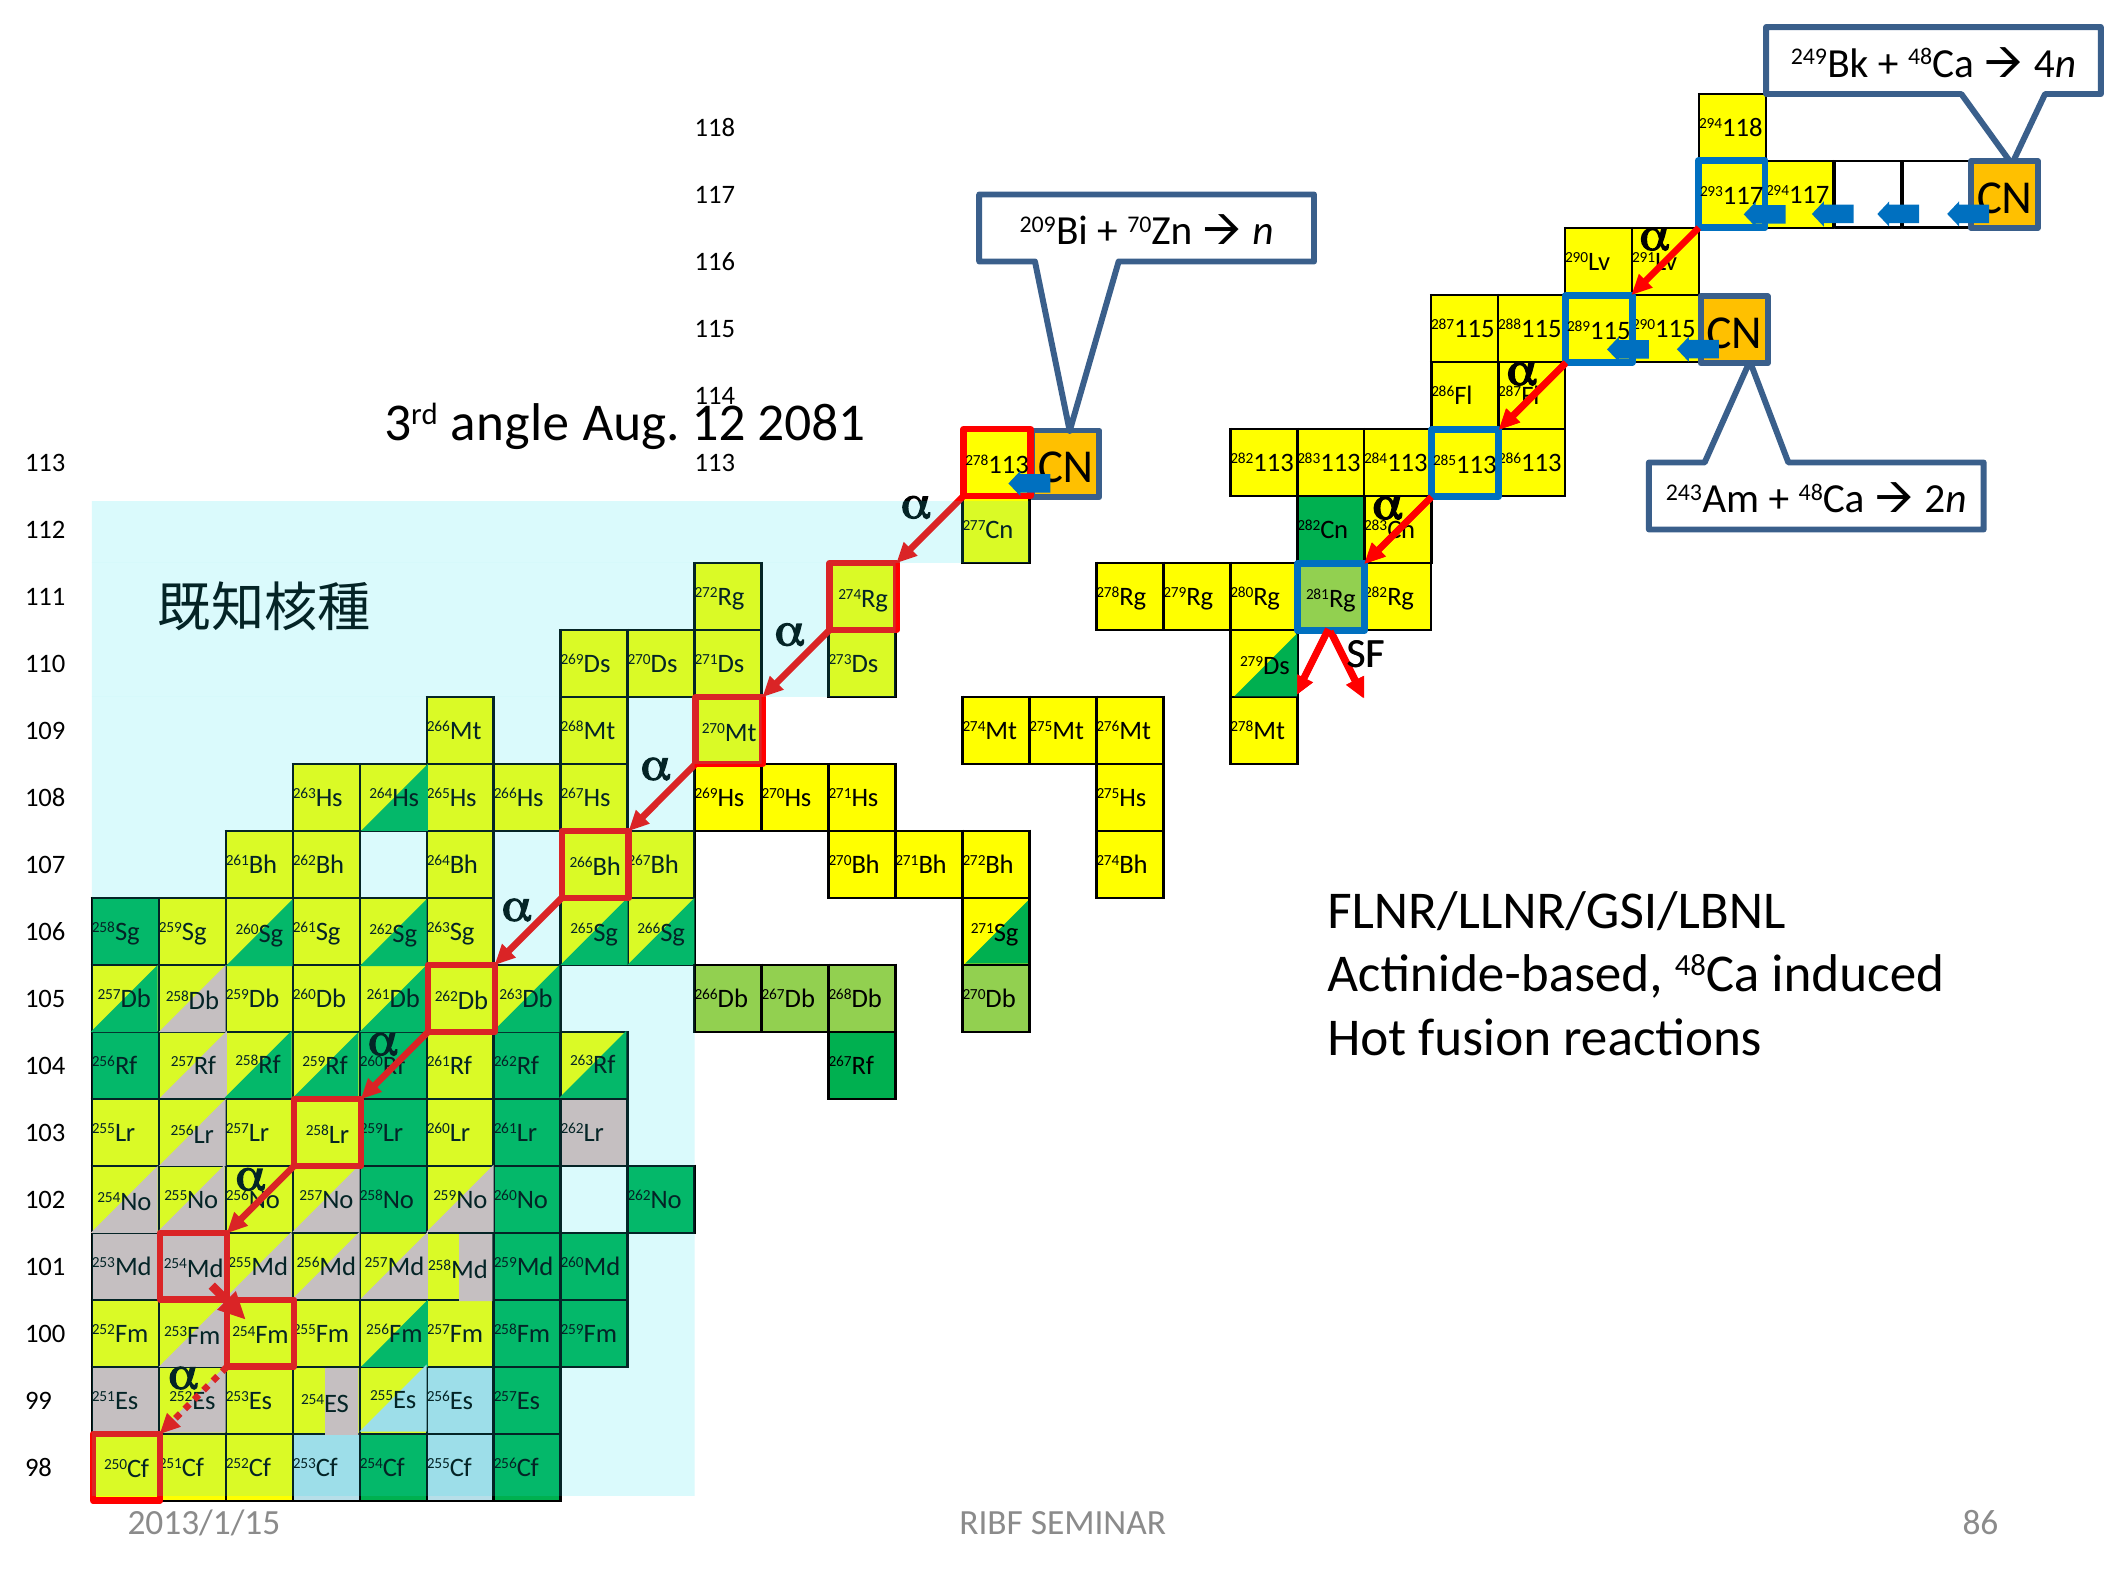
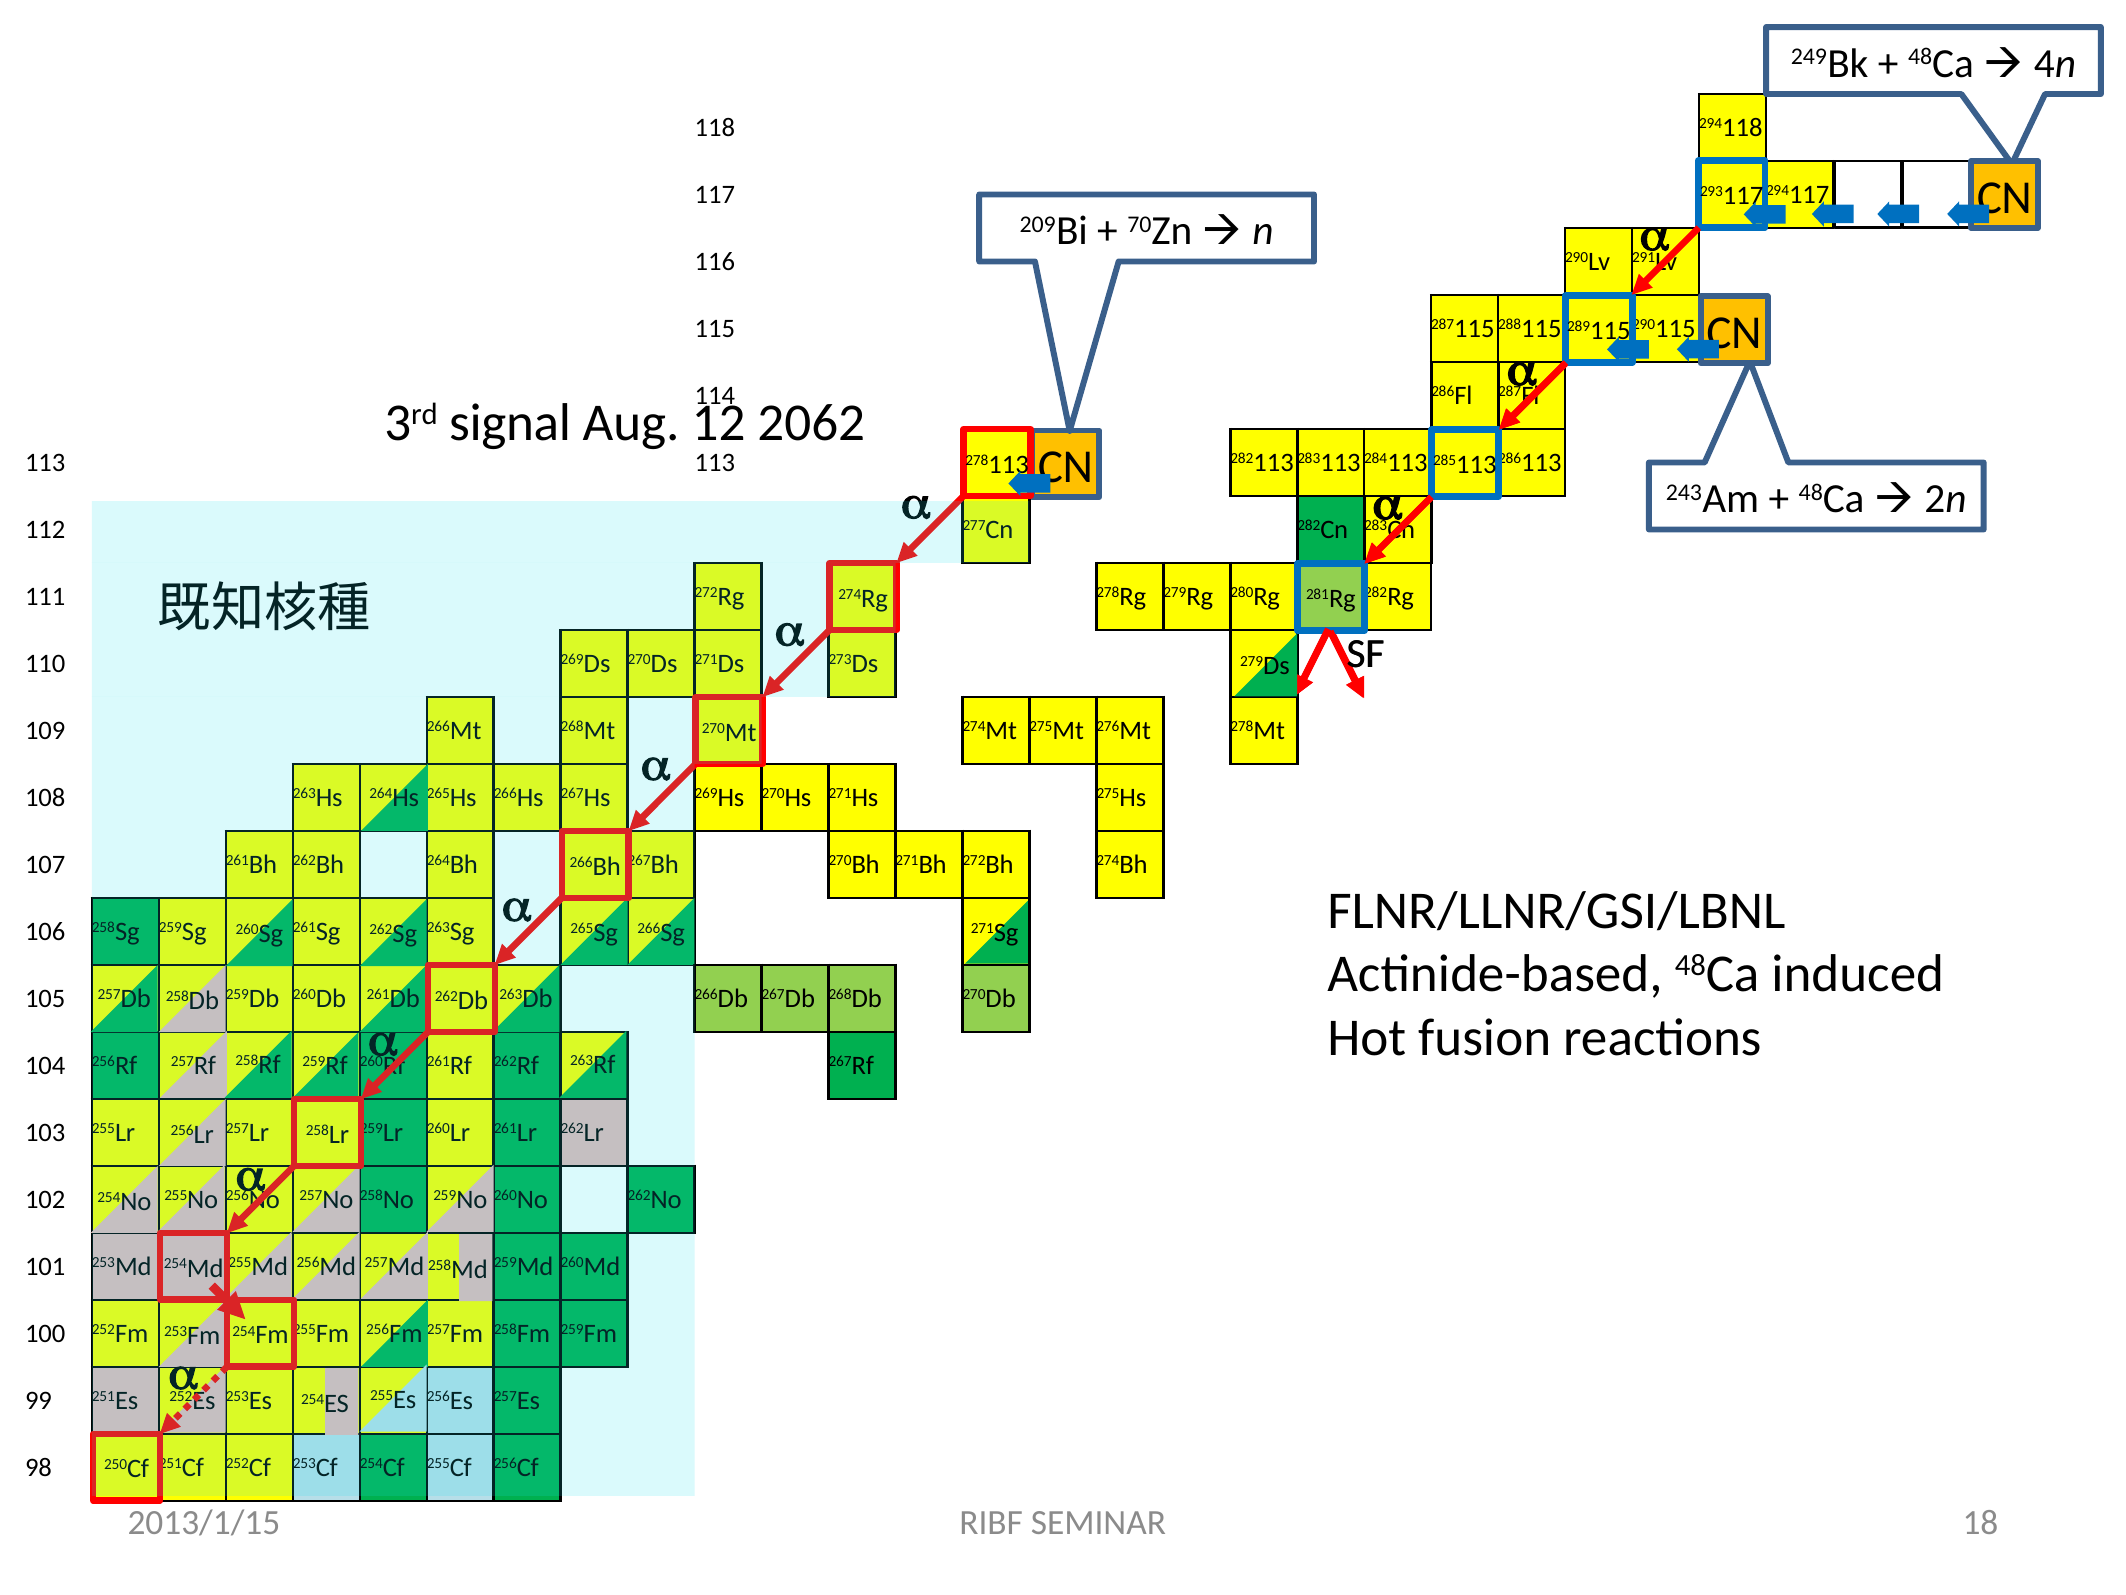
angle: angle -> signal
2081: 2081 -> 2062
86: 86 -> 18
